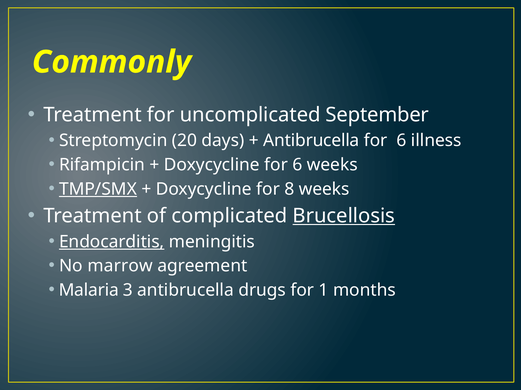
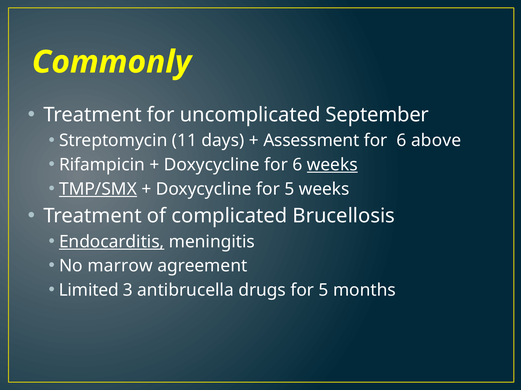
20: 20 -> 11
Antibrucella at (311, 141): Antibrucella -> Assessment
illness: illness -> above
weeks at (332, 165) underline: none -> present
Doxycycline for 8: 8 -> 5
Brucellosis underline: present -> none
Malaria: Malaria -> Limited
drugs for 1: 1 -> 5
